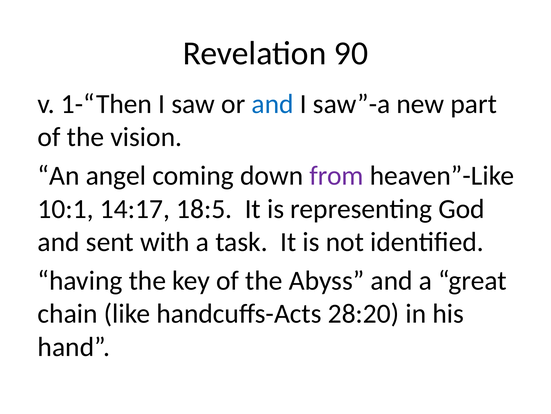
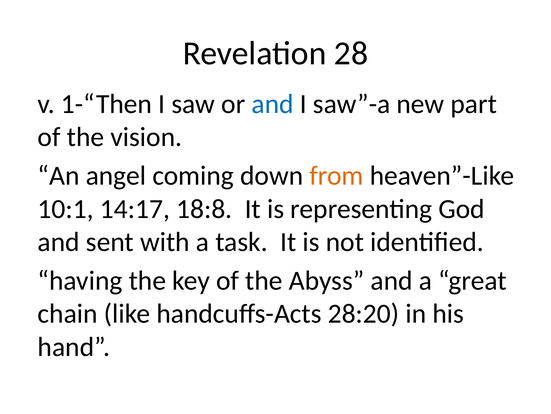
90: 90 -> 28
from colour: purple -> orange
18:5: 18:5 -> 18:8
